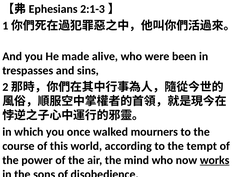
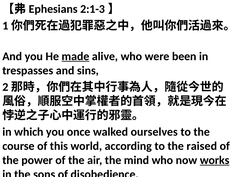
made underline: none -> present
mourners: mourners -> ourselves
tempt: tempt -> raised
